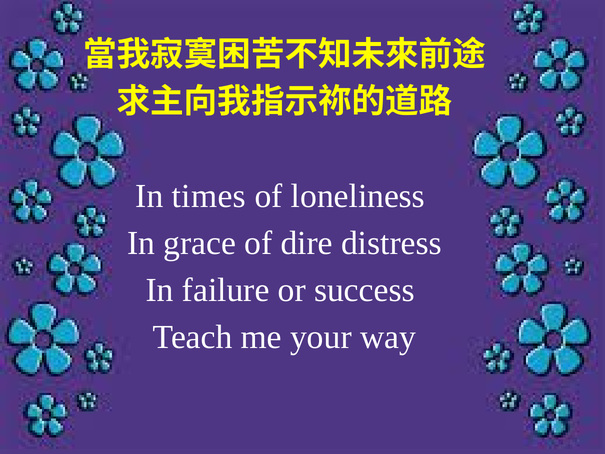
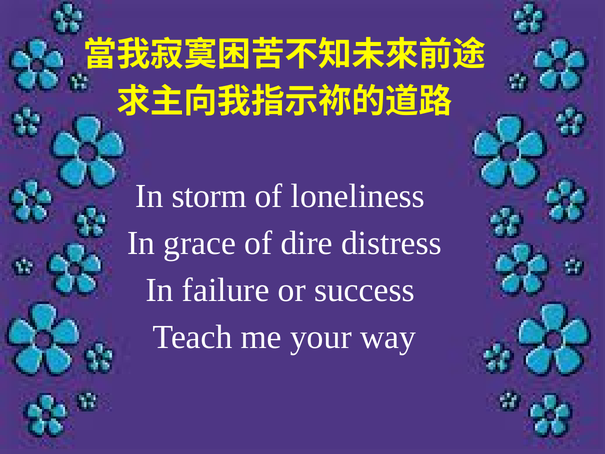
times: times -> storm
